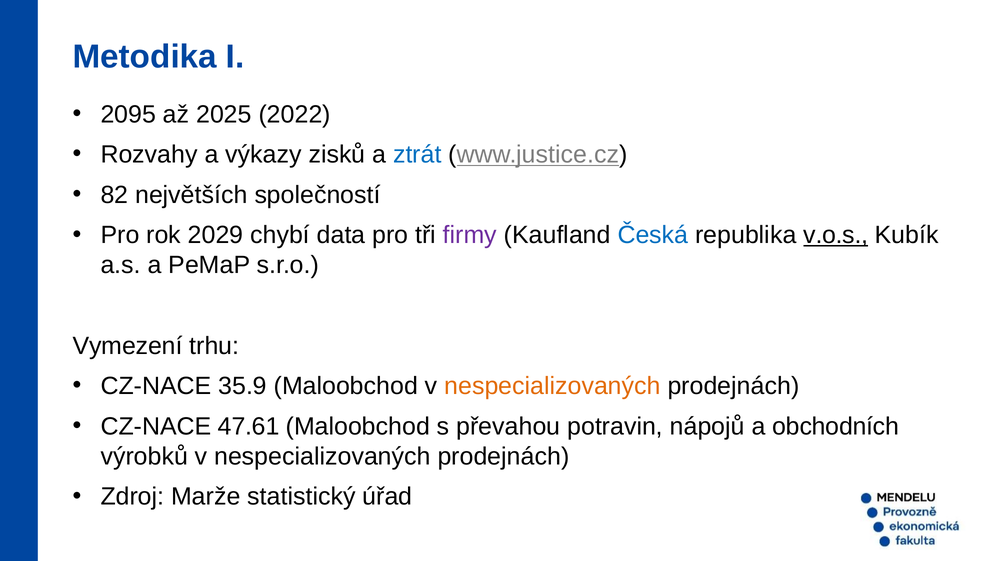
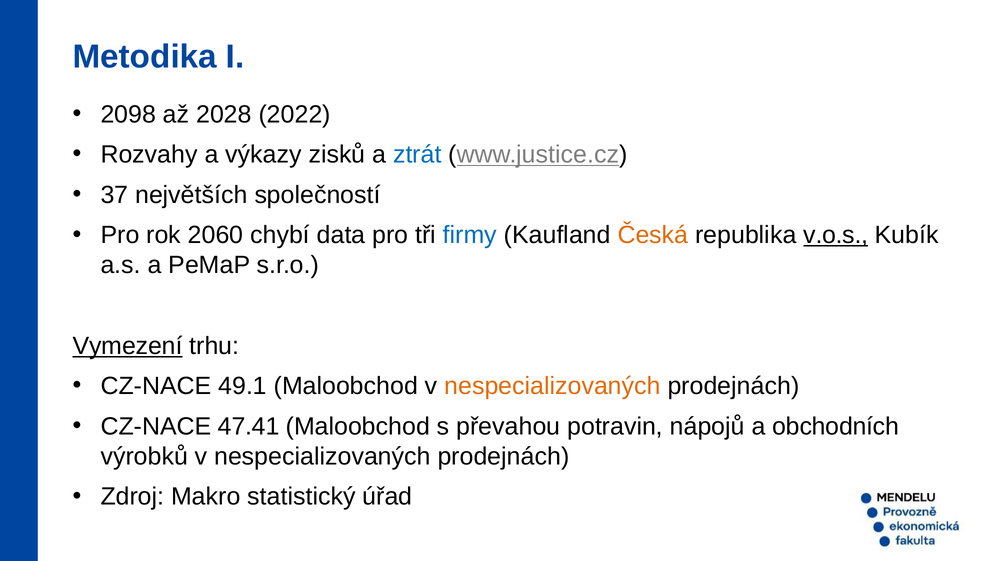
2095: 2095 -> 2098
2025: 2025 -> 2028
82: 82 -> 37
2029: 2029 -> 2060
firmy colour: purple -> blue
Česká colour: blue -> orange
Vymezení underline: none -> present
35.9: 35.9 -> 49.1
47.61: 47.61 -> 47.41
Marže: Marže -> Makro
